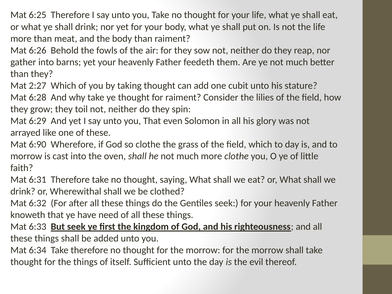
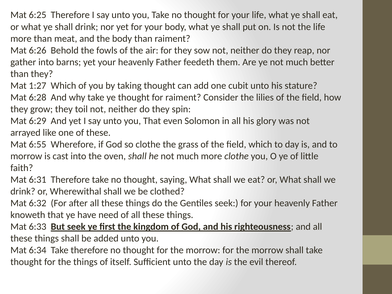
2:27: 2:27 -> 1:27
6:90: 6:90 -> 6:55
